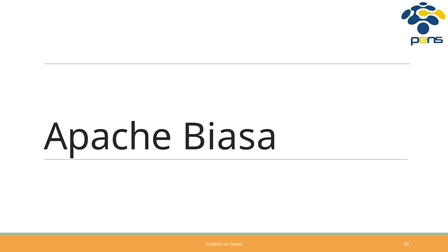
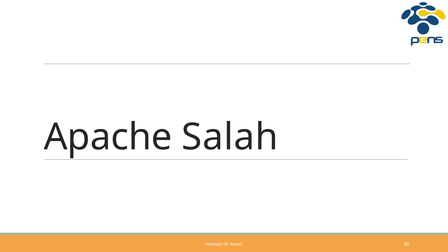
Biasa: Biasa -> Salah
